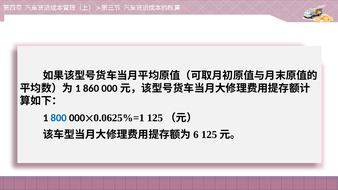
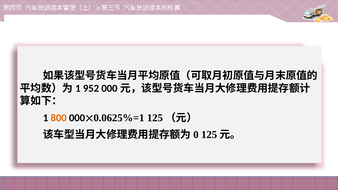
860: 860 -> 952
800 colour: blue -> orange
6: 6 -> 0
